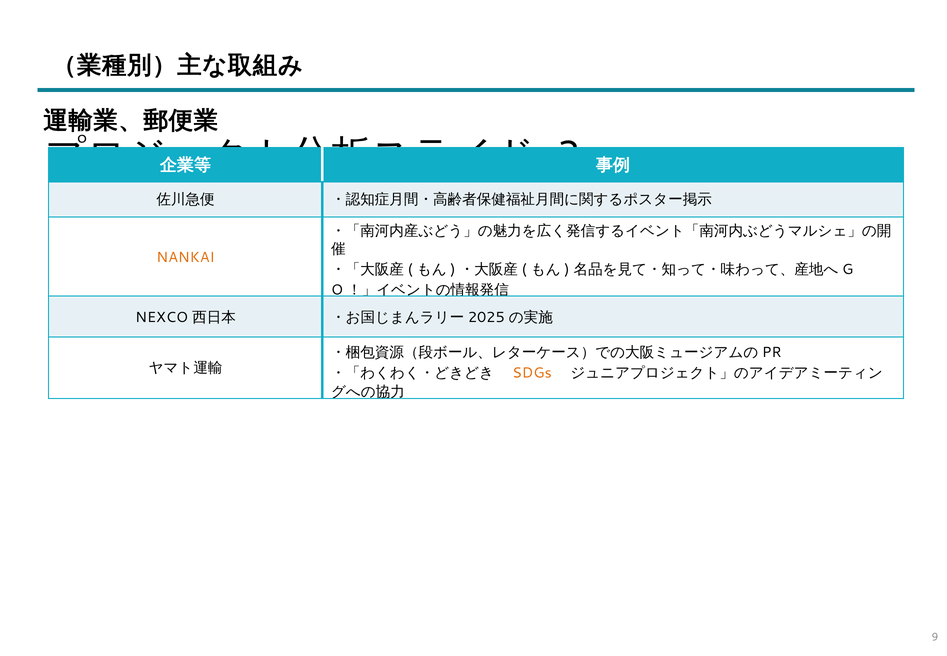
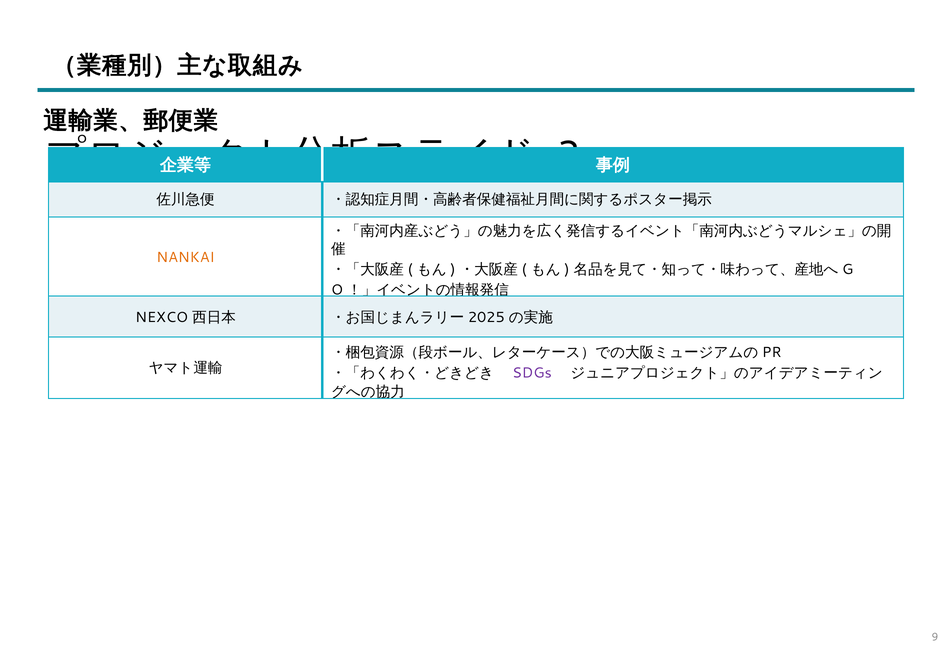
SDGs colour: orange -> purple
